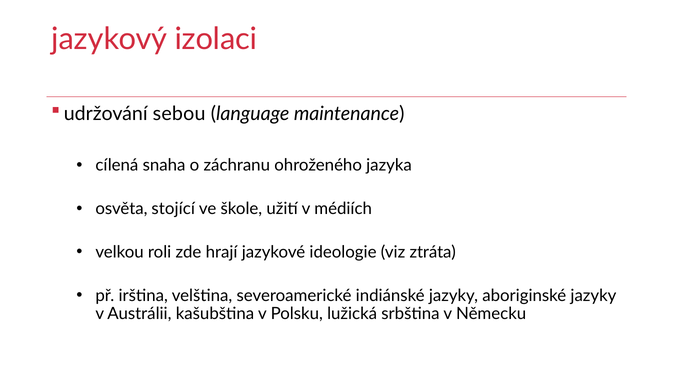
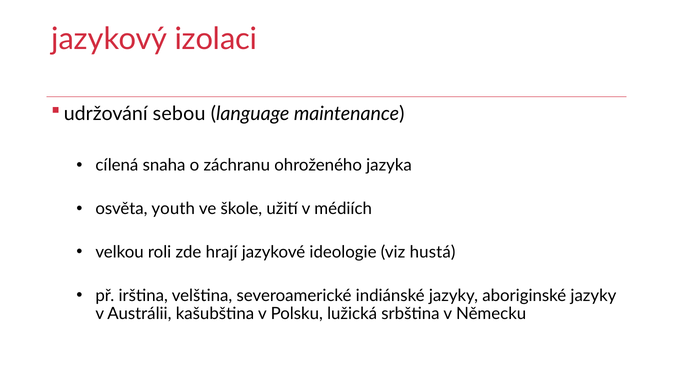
stojící: stojící -> youth
ztráta: ztráta -> hustá
